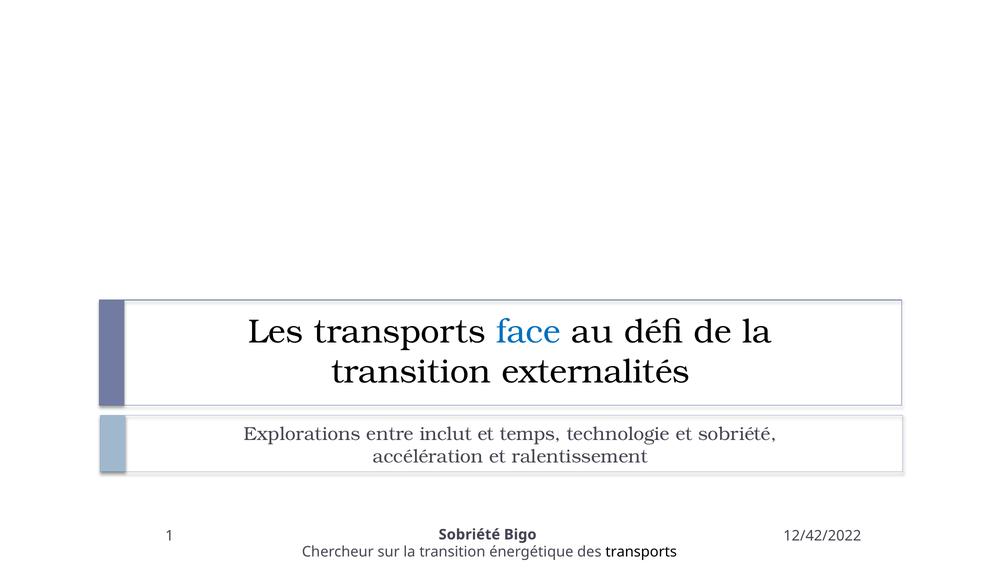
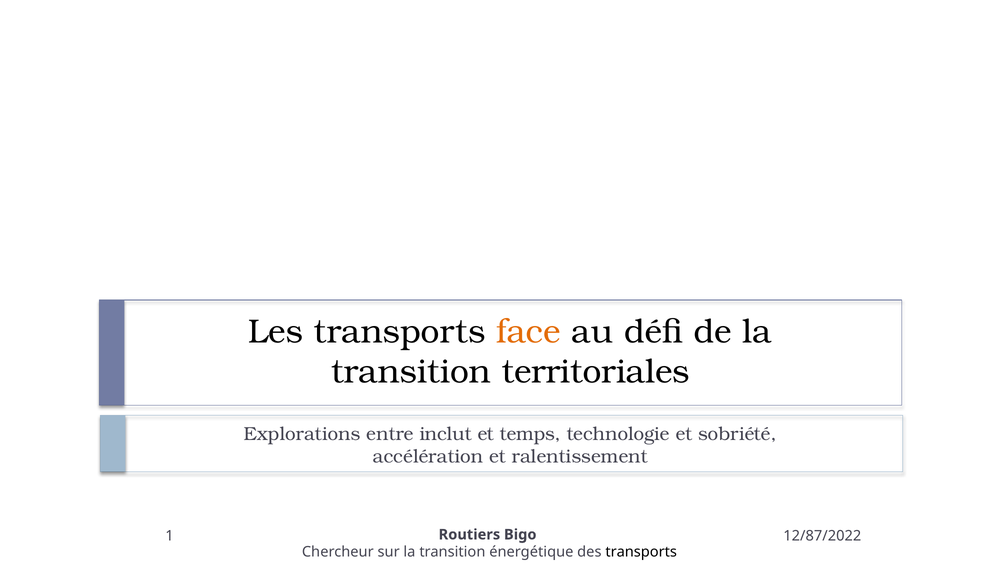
face colour: blue -> orange
externalités: externalités -> territoriales
1 Sobriété: Sobriété -> Routiers
12/42/2022: 12/42/2022 -> 12/87/2022
